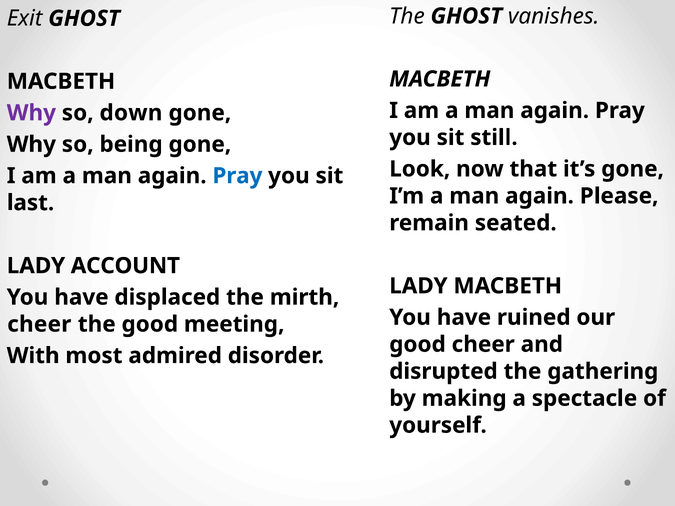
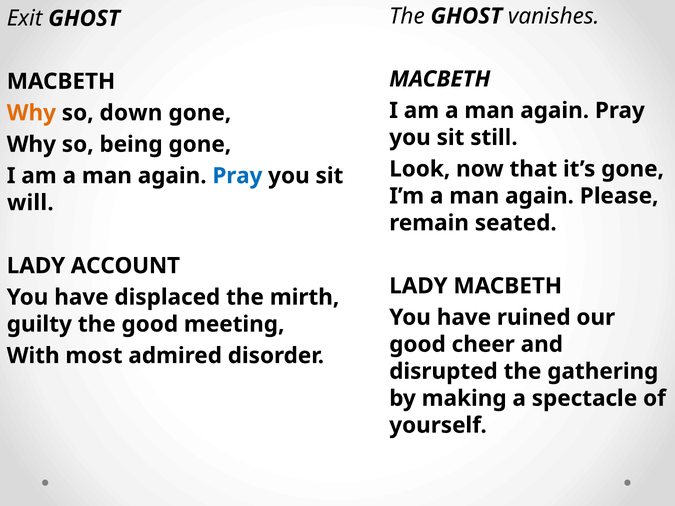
Why at (31, 113) colour: purple -> orange
last: last -> will
cheer at (39, 324): cheer -> guilty
